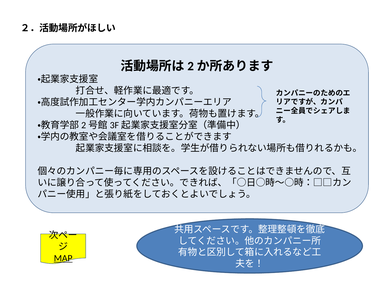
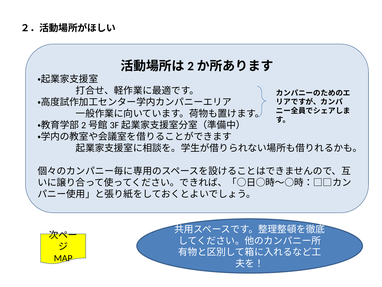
MAP underline: present -> none
